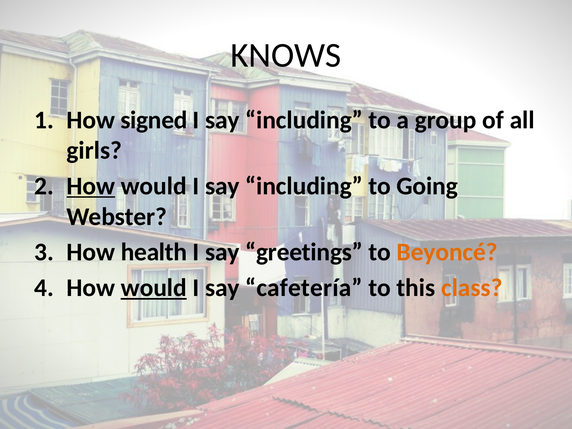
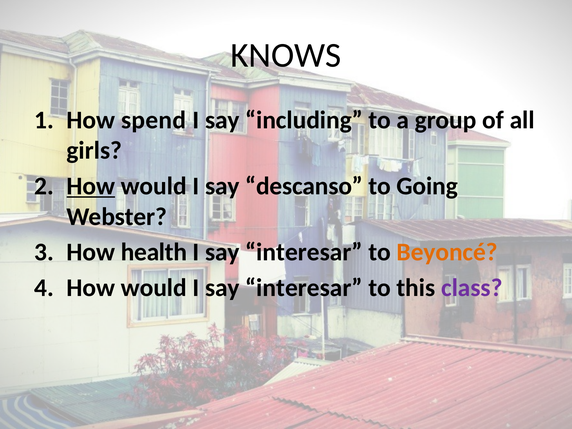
signed: signed -> spend
would I say including: including -> descanso
greetings at (304, 252): greetings -> interesar
would at (154, 288) underline: present -> none
cafetería at (304, 288): cafetería -> interesar
class colour: orange -> purple
